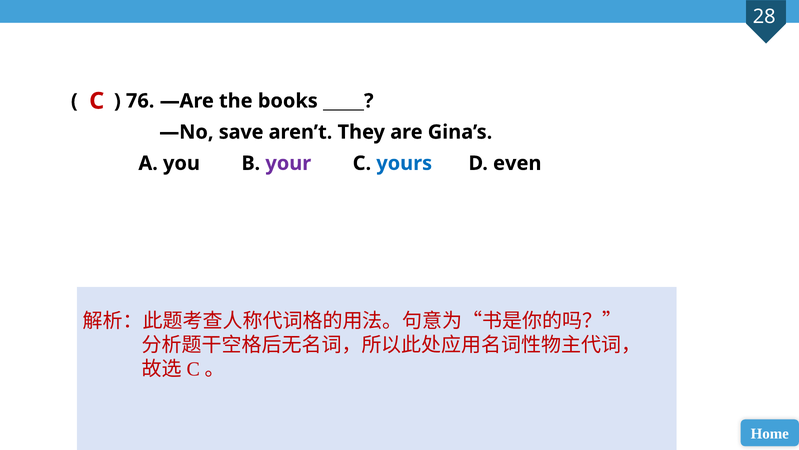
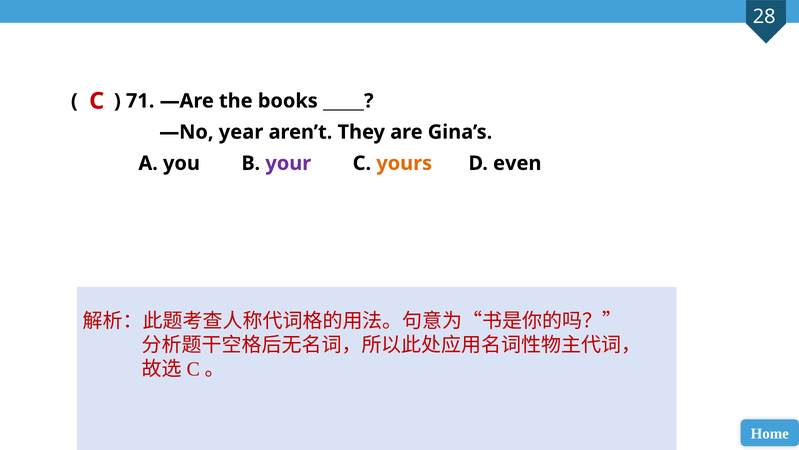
76: 76 -> 71
save: save -> year
yours colour: blue -> orange
